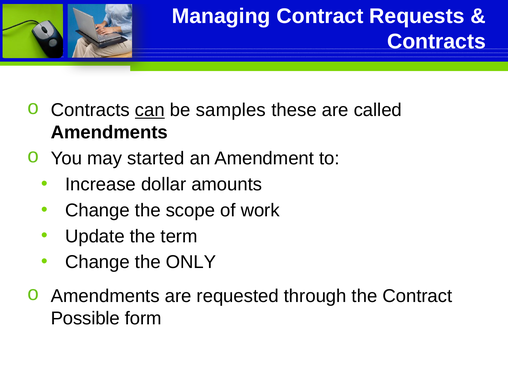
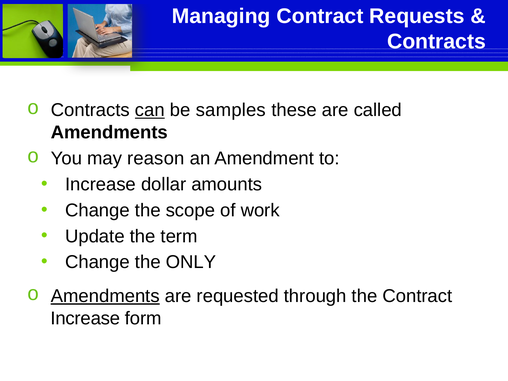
started: started -> reason
Amendments at (105, 296) underline: none -> present
Possible at (85, 318): Possible -> Increase
